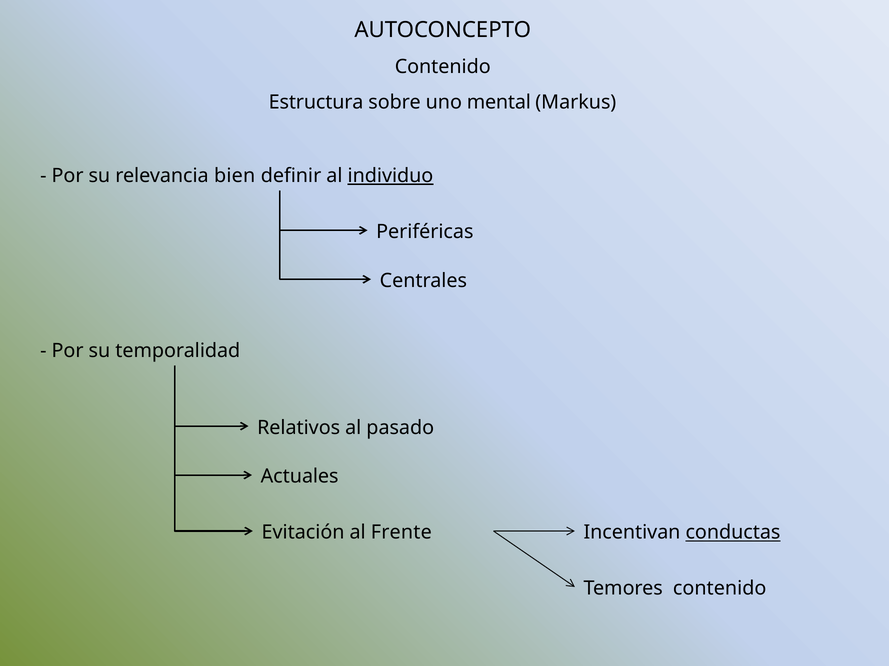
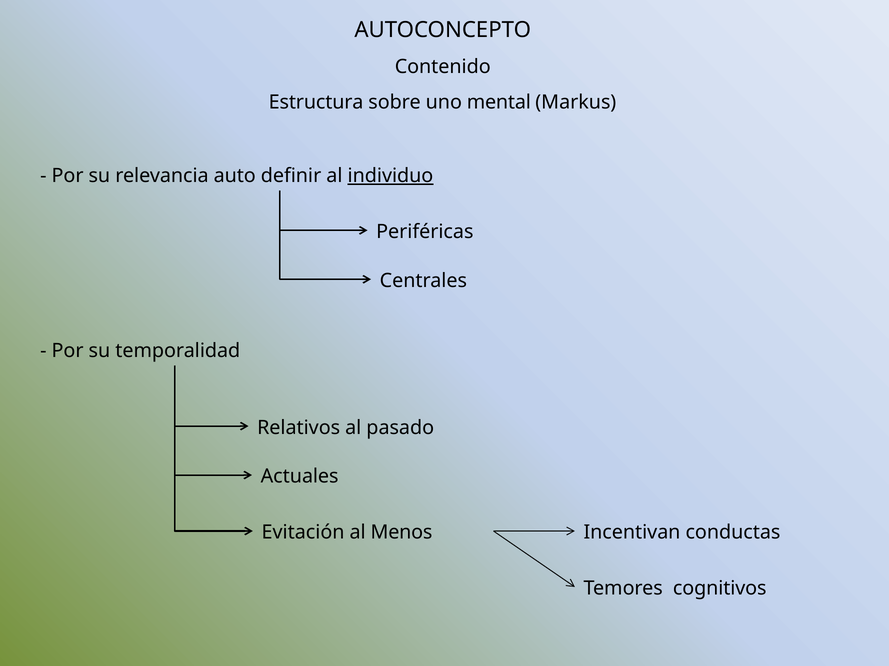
bien: bien -> auto
Frente: Frente -> Menos
conductas underline: present -> none
Temores contenido: contenido -> cognitivos
